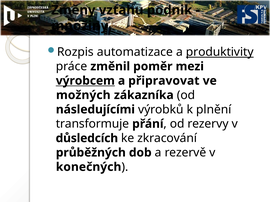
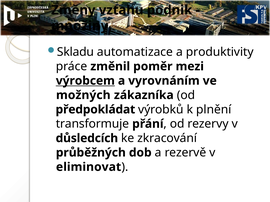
Rozpis: Rozpis -> Skladu
produktivity underline: present -> none
připravovat: připravovat -> vyrovnáním
následujícími: následujícími -> předpokládat
konečných: konečných -> eliminovat
